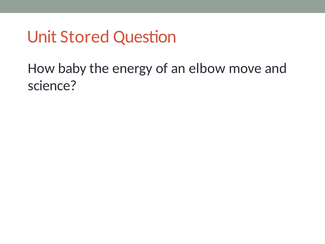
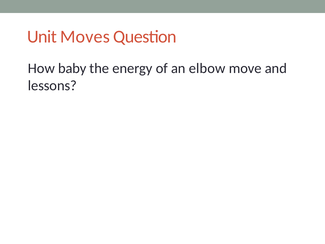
Stored: Stored -> Moves
science: science -> lessons
